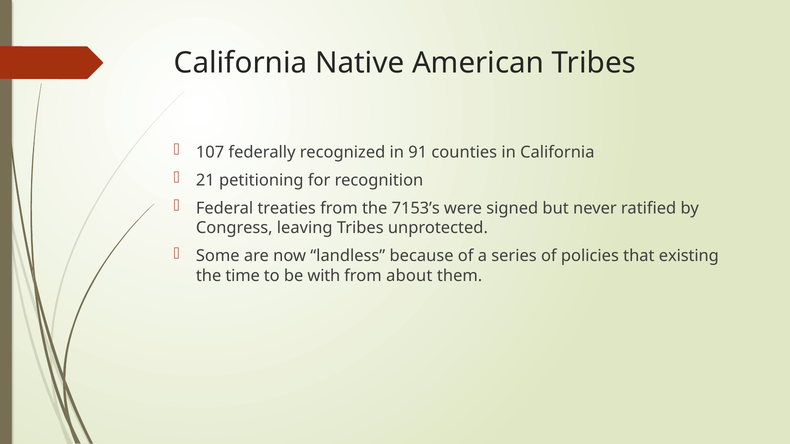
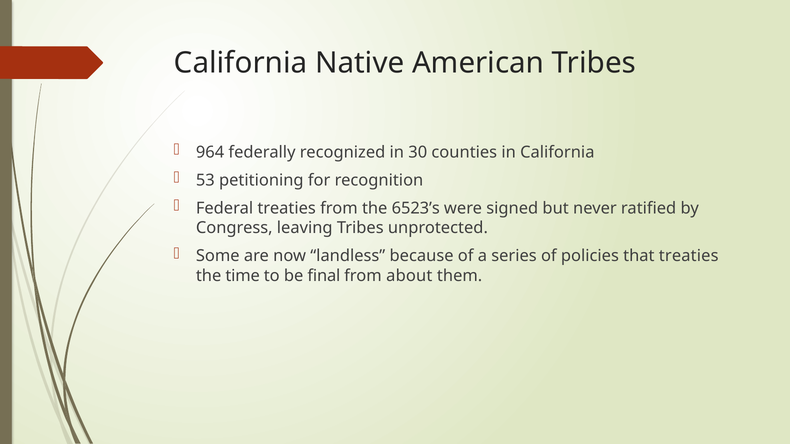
107: 107 -> 964
91: 91 -> 30
21: 21 -> 53
7153’s: 7153’s -> 6523’s
that existing: existing -> treaties
with: with -> final
